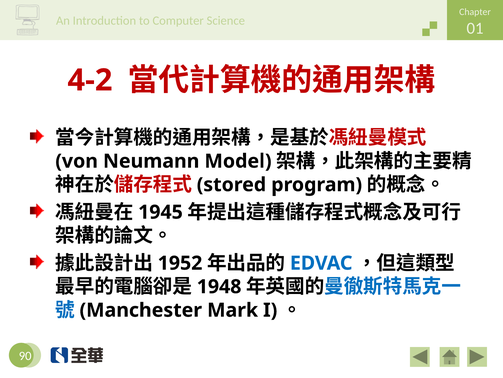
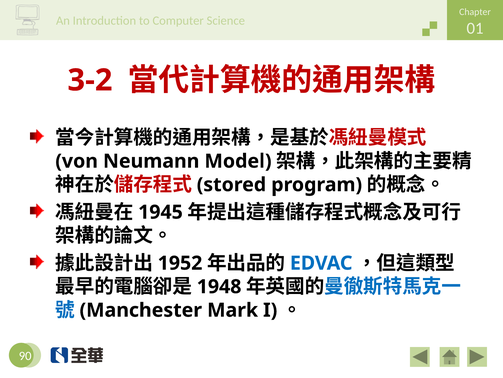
4-2: 4-2 -> 3-2
